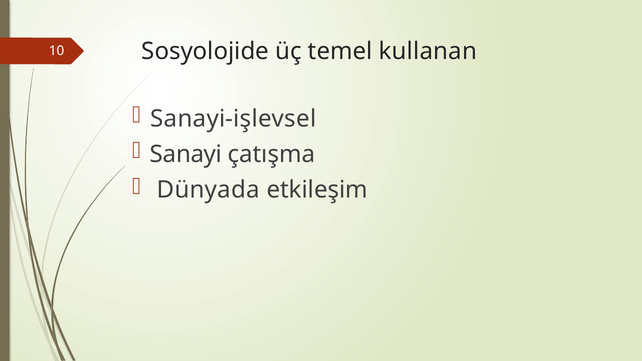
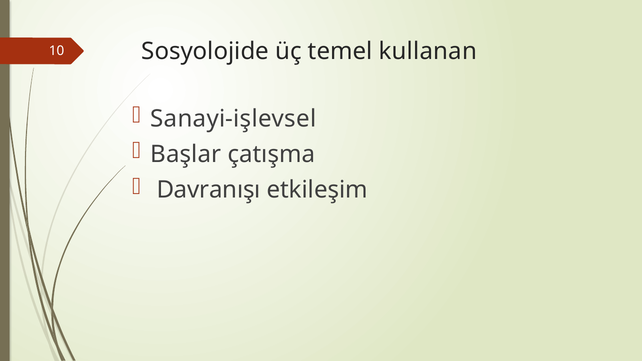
Sanayi: Sanayi -> Başlar
Dünyada: Dünyada -> Davranışı
